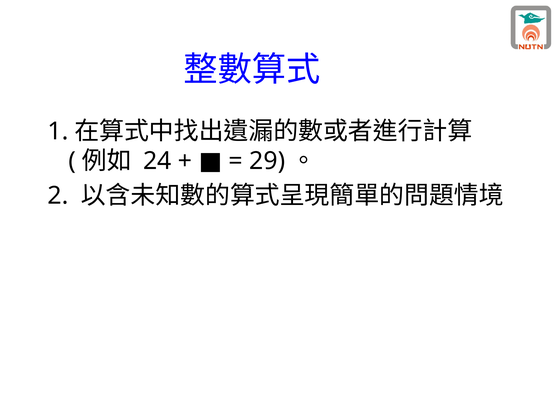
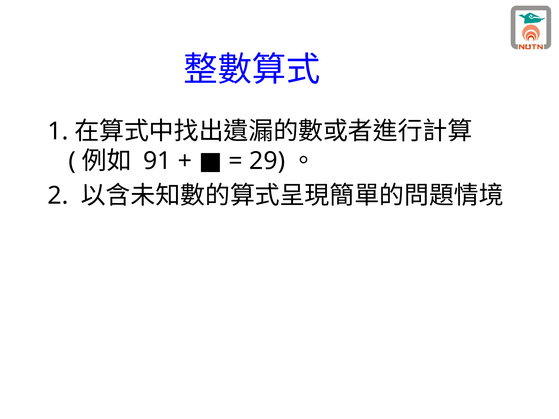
24: 24 -> 91
